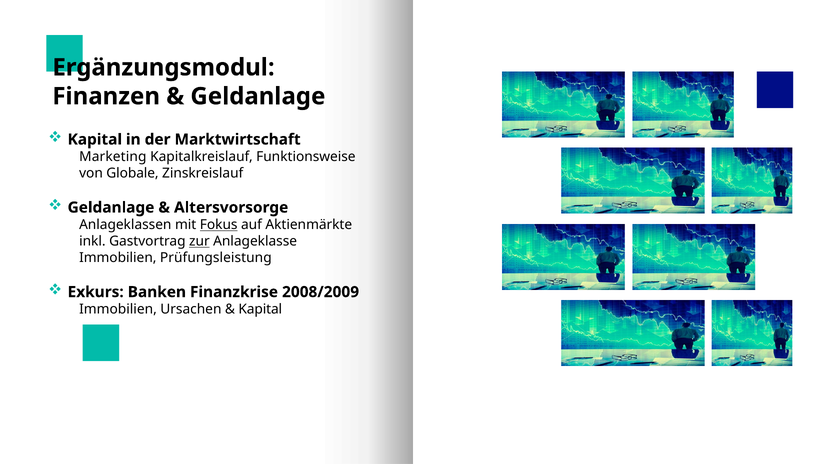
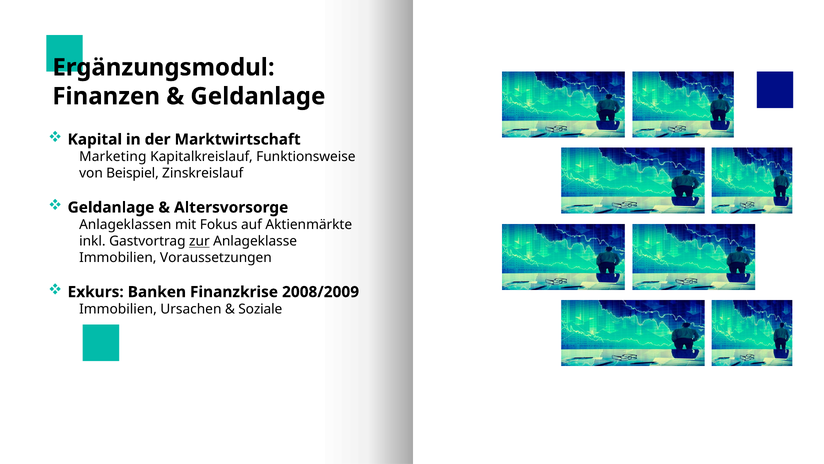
Globale: Globale -> Beispiel
Fokus underline: present -> none
Prüfungsleistung: Prüfungsleistung -> Voraussetzungen
Kapital at (260, 309): Kapital -> Soziale
